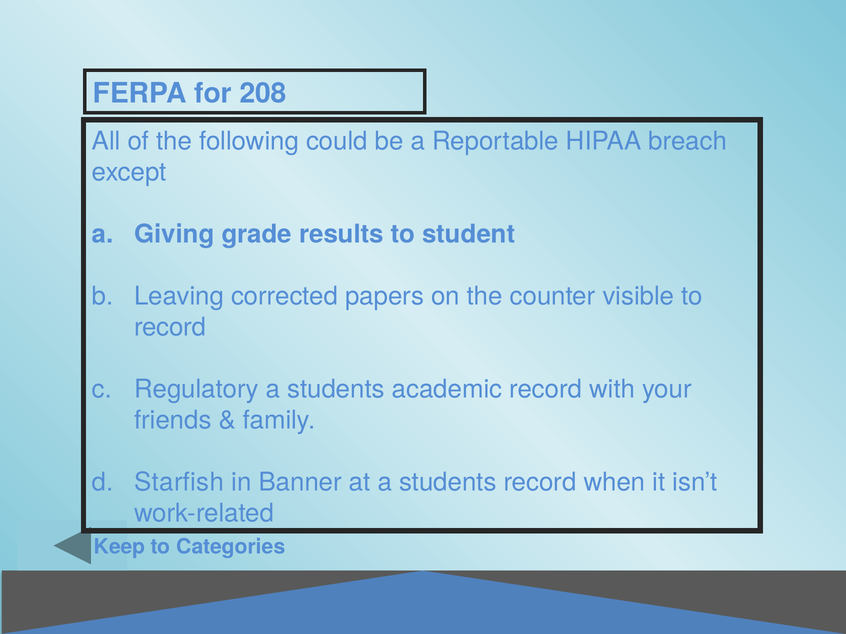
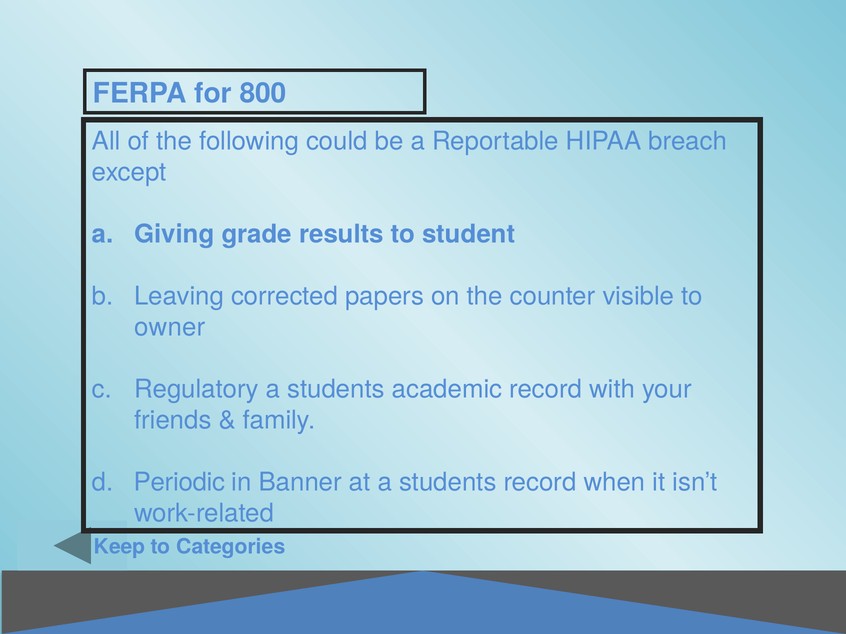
208: 208 -> 800
record at (170, 327): record -> owner
Starfish: Starfish -> Periodic
